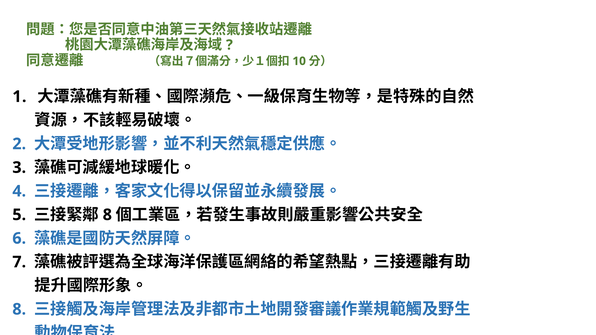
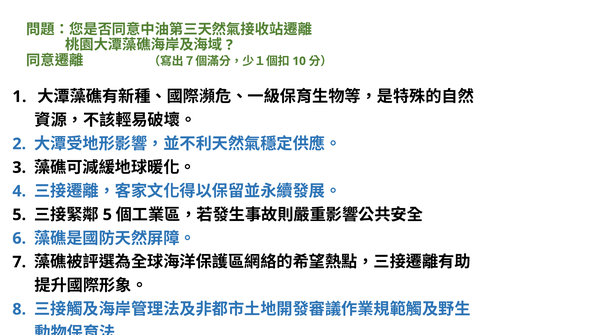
8 at (107, 215): 8 -> 5
